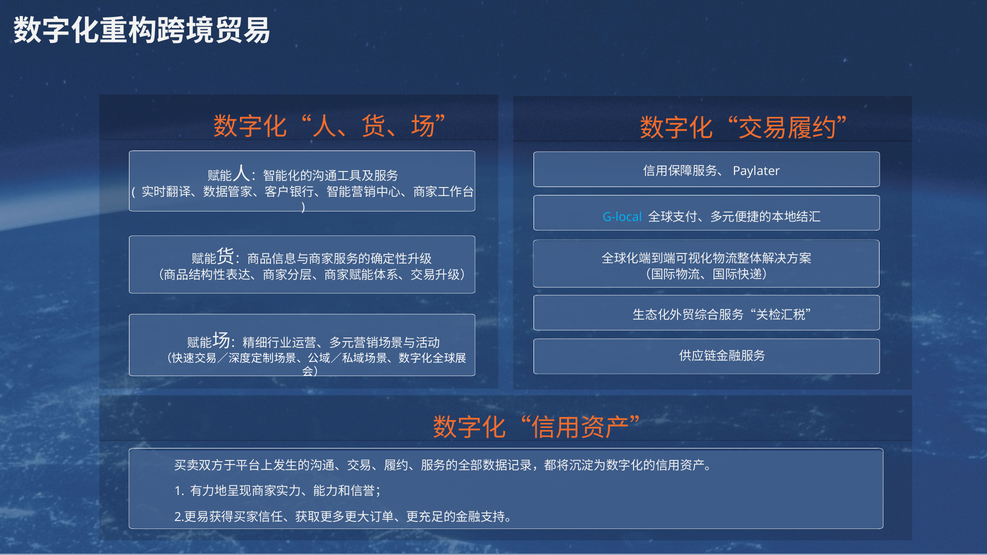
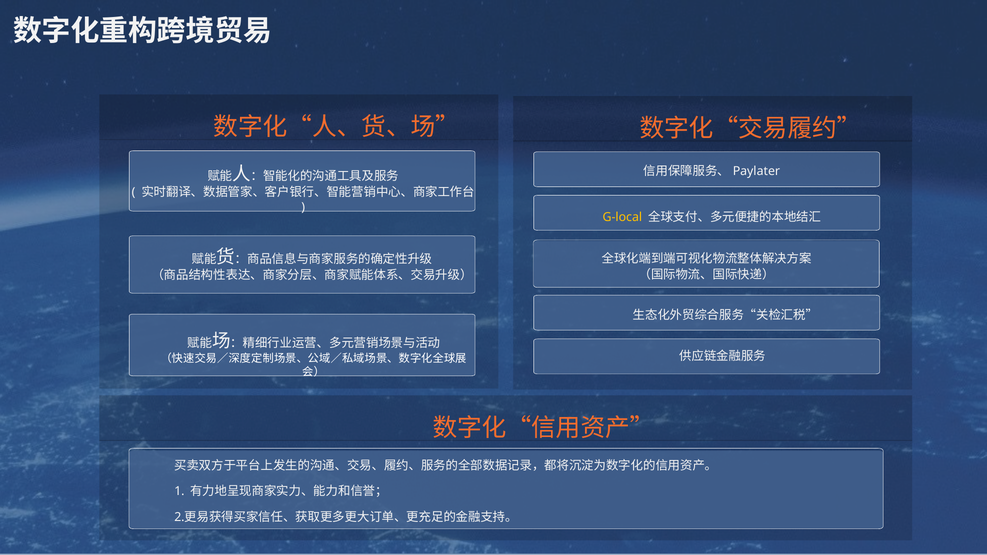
G-local colour: light blue -> yellow
